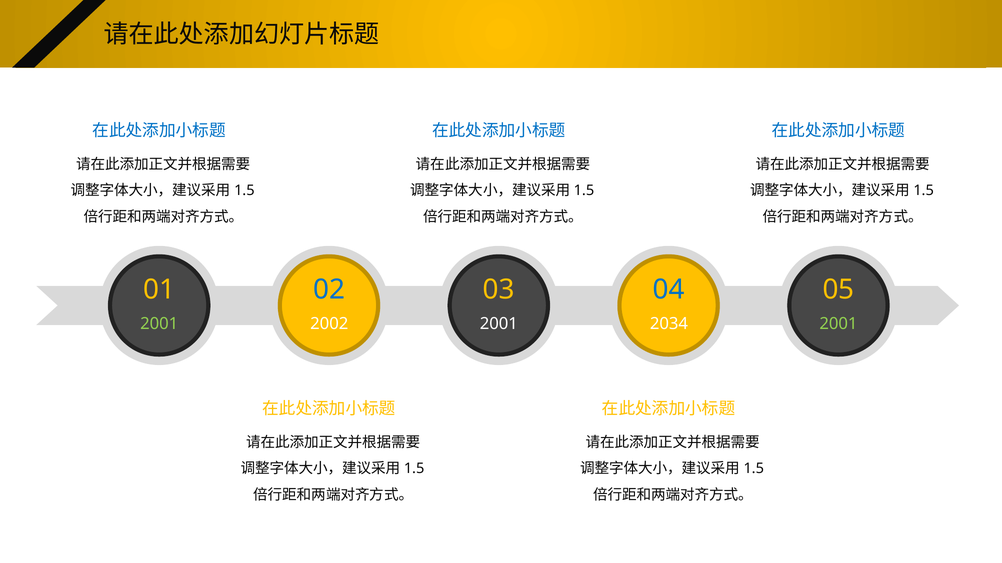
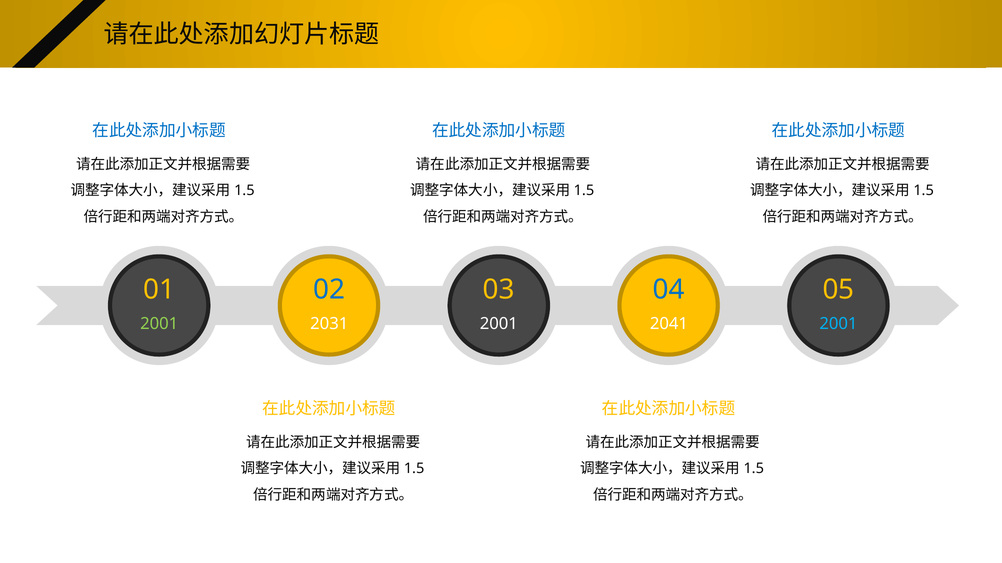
2002: 2002 -> 2031
2034: 2034 -> 2041
2001 at (838, 324) colour: light green -> light blue
